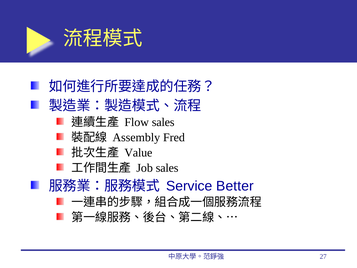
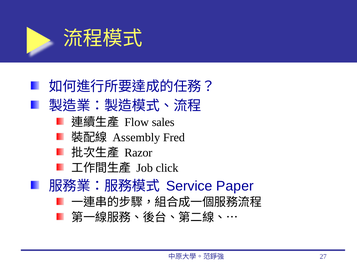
Value: Value -> Razor
Job sales: sales -> click
Better: Better -> Paper
